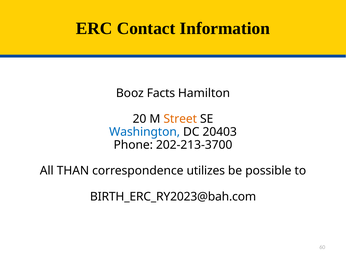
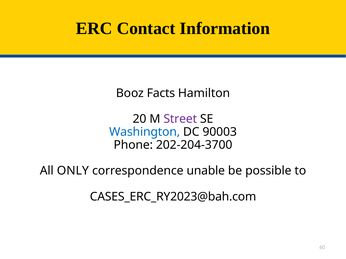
Street colour: orange -> purple
20403: 20403 -> 90003
202-213-3700: 202-213-3700 -> 202-204-3700
THAN: THAN -> ONLY
utilizes: utilizes -> unable
BIRTH_ERC_RY2023@bah.com: BIRTH_ERC_RY2023@bah.com -> CASES_ERC_RY2023@bah.com
